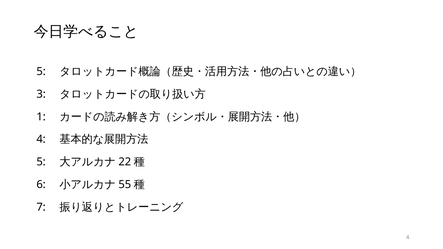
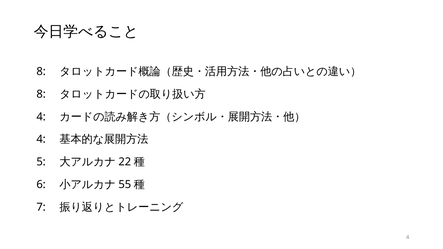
5 at (41, 72): 5 -> 8
3 at (41, 94): 3 -> 8
1 at (41, 117): 1 -> 4
